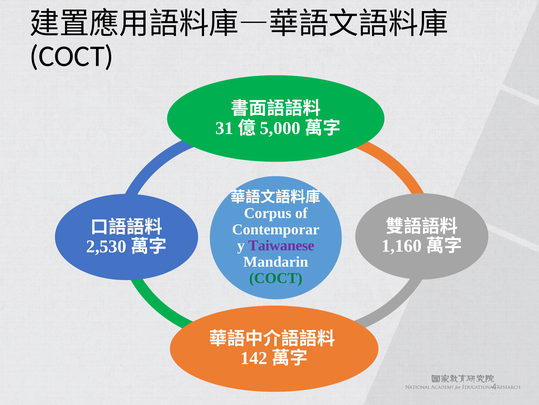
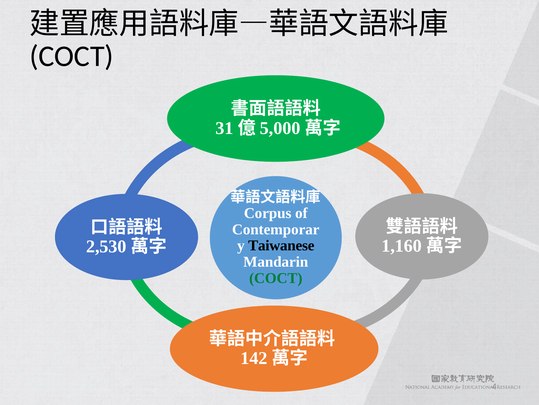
Taiwanese colour: purple -> black
